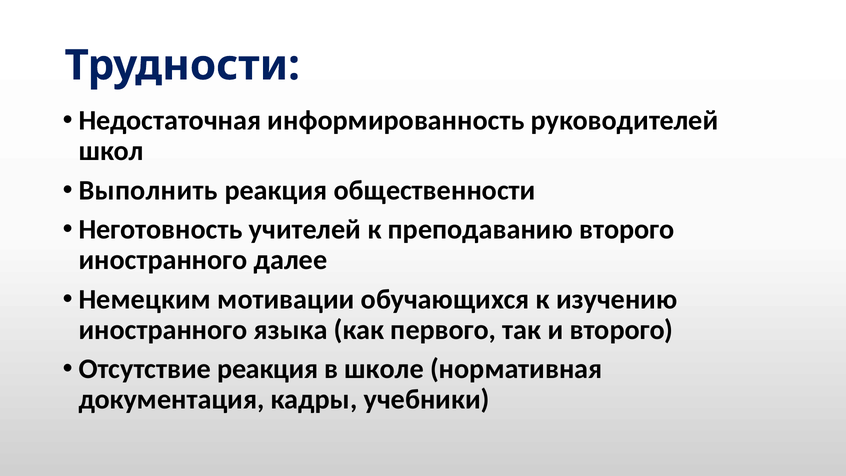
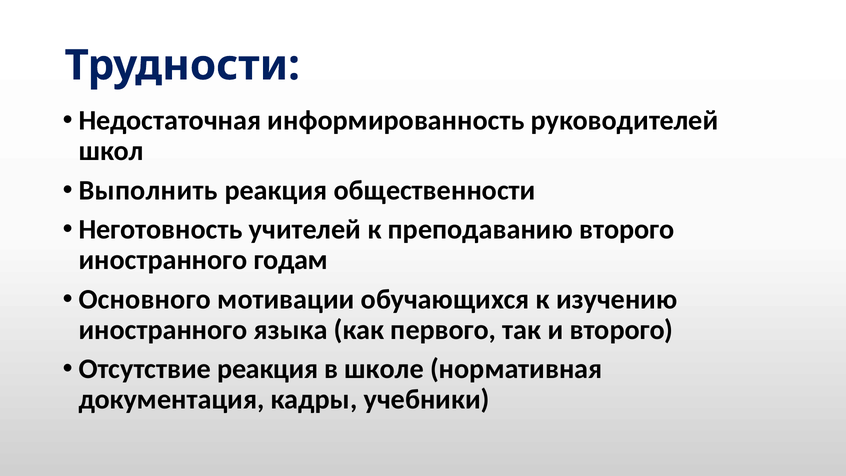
далее: далее -> годам
Немецким: Немецким -> Основного
